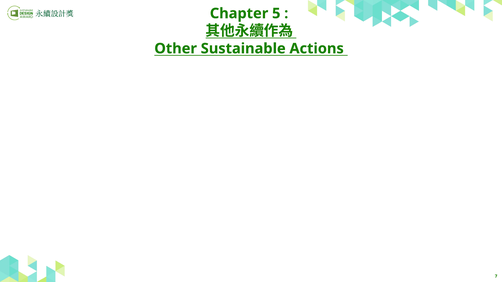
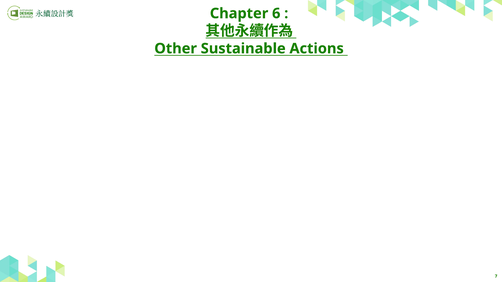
5: 5 -> 6
